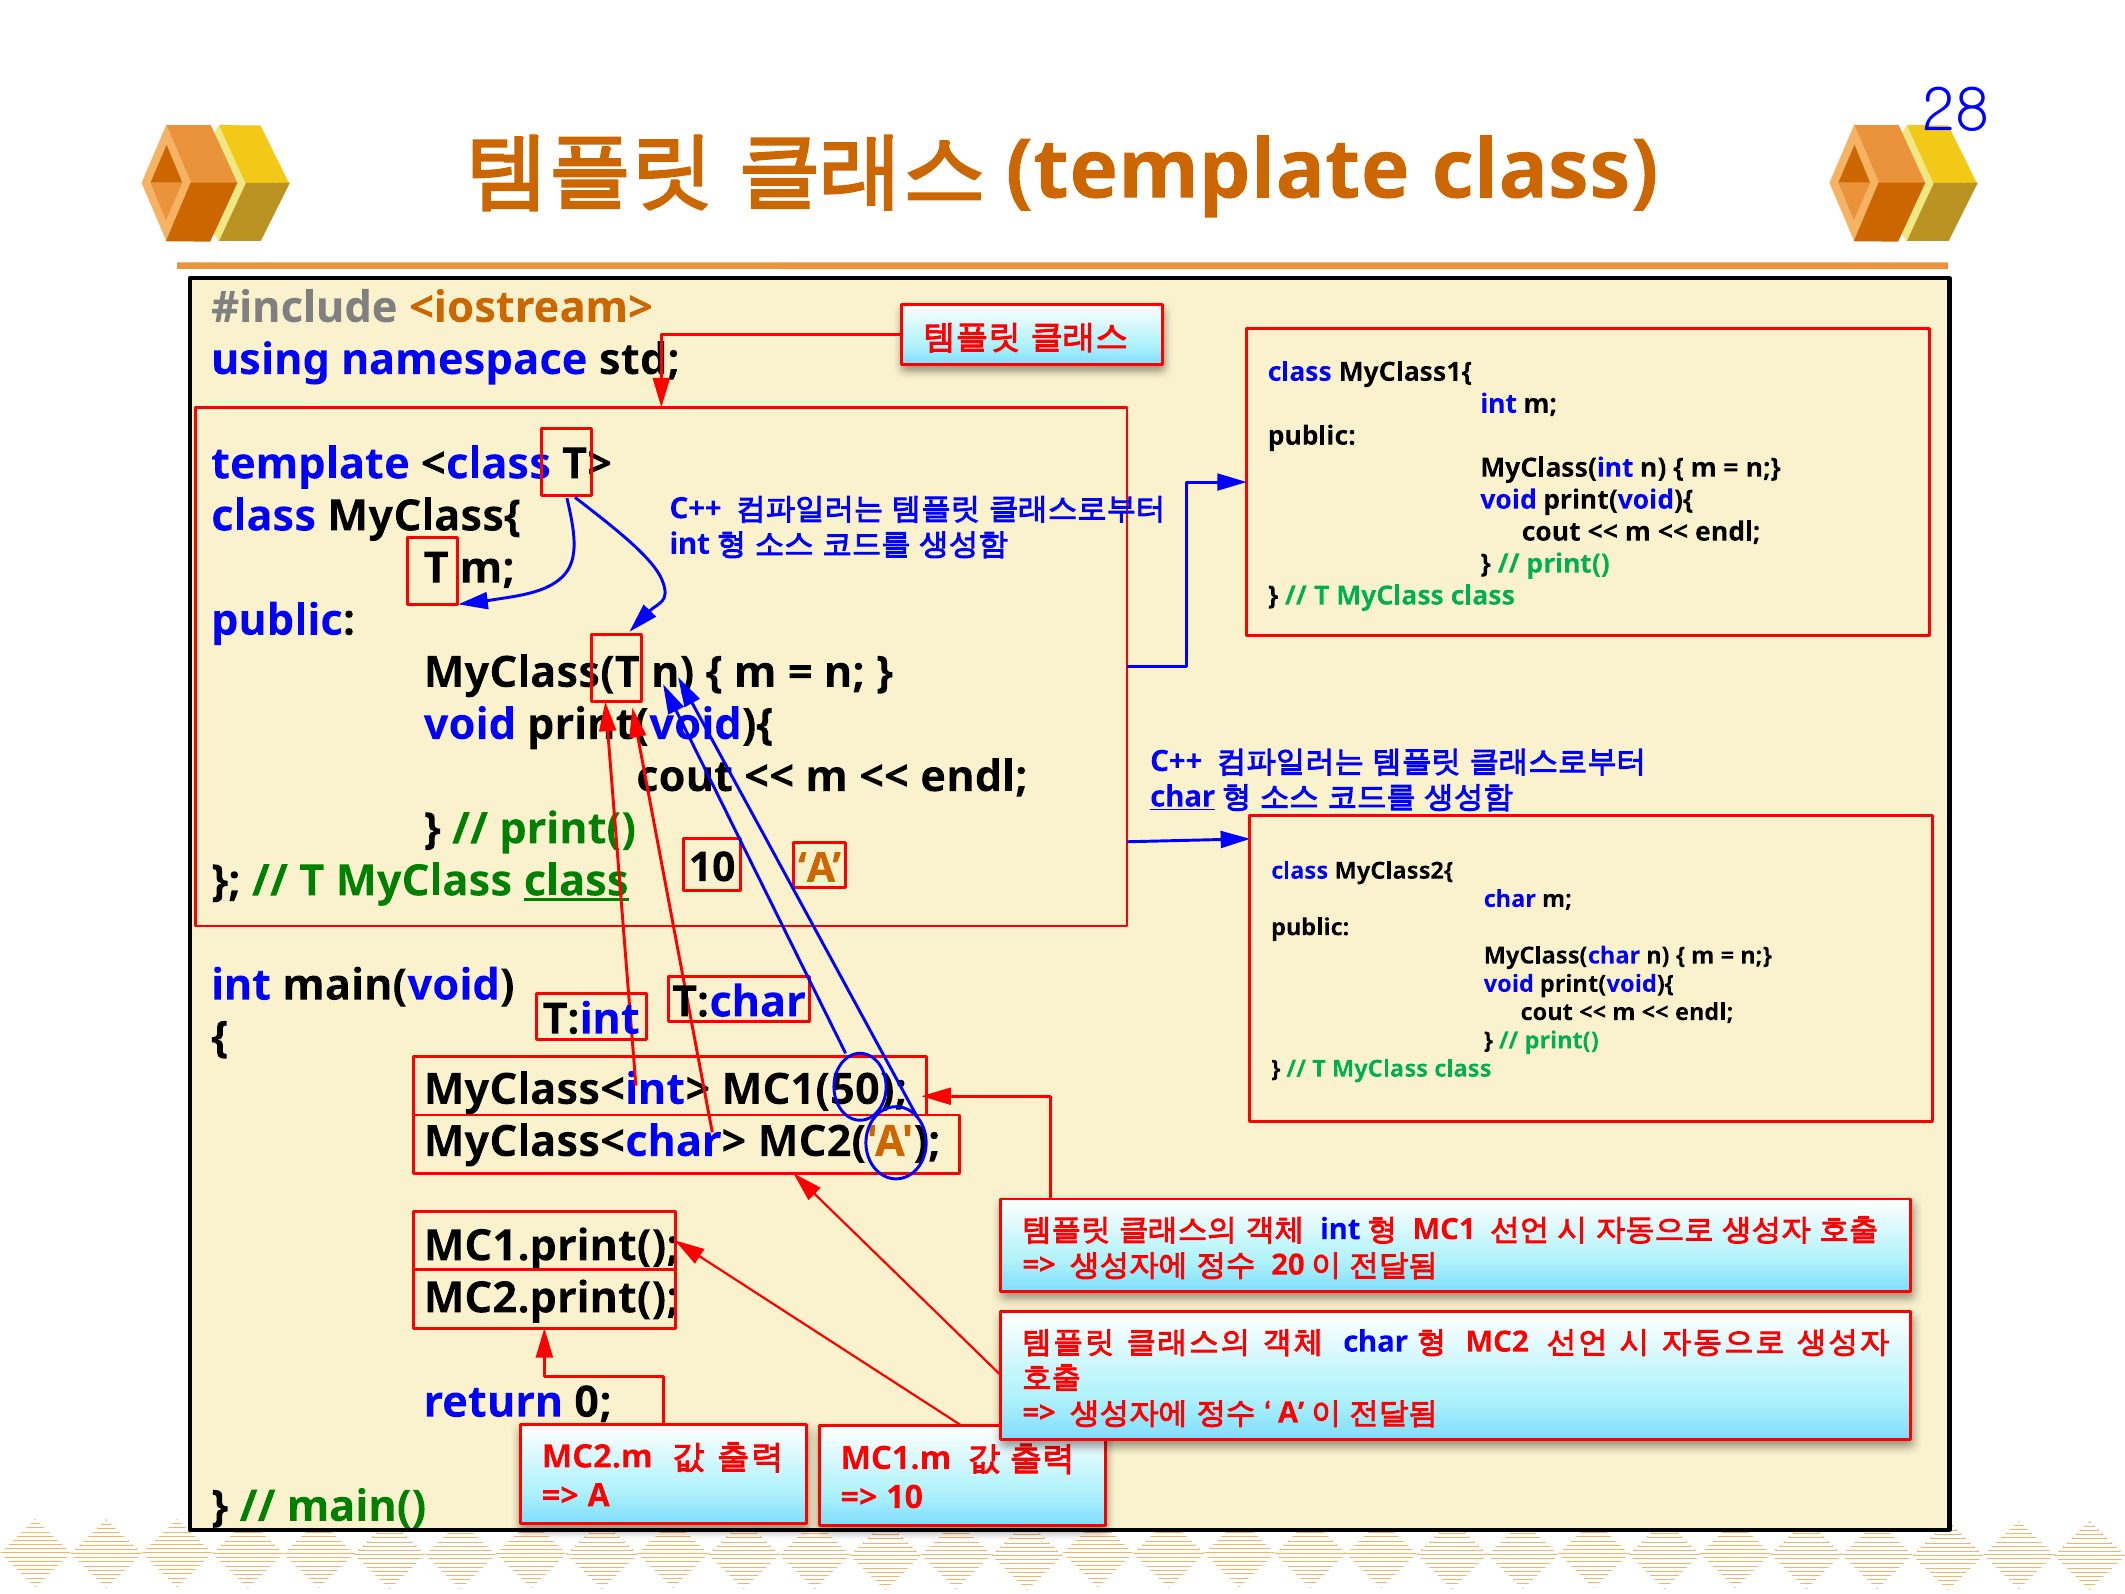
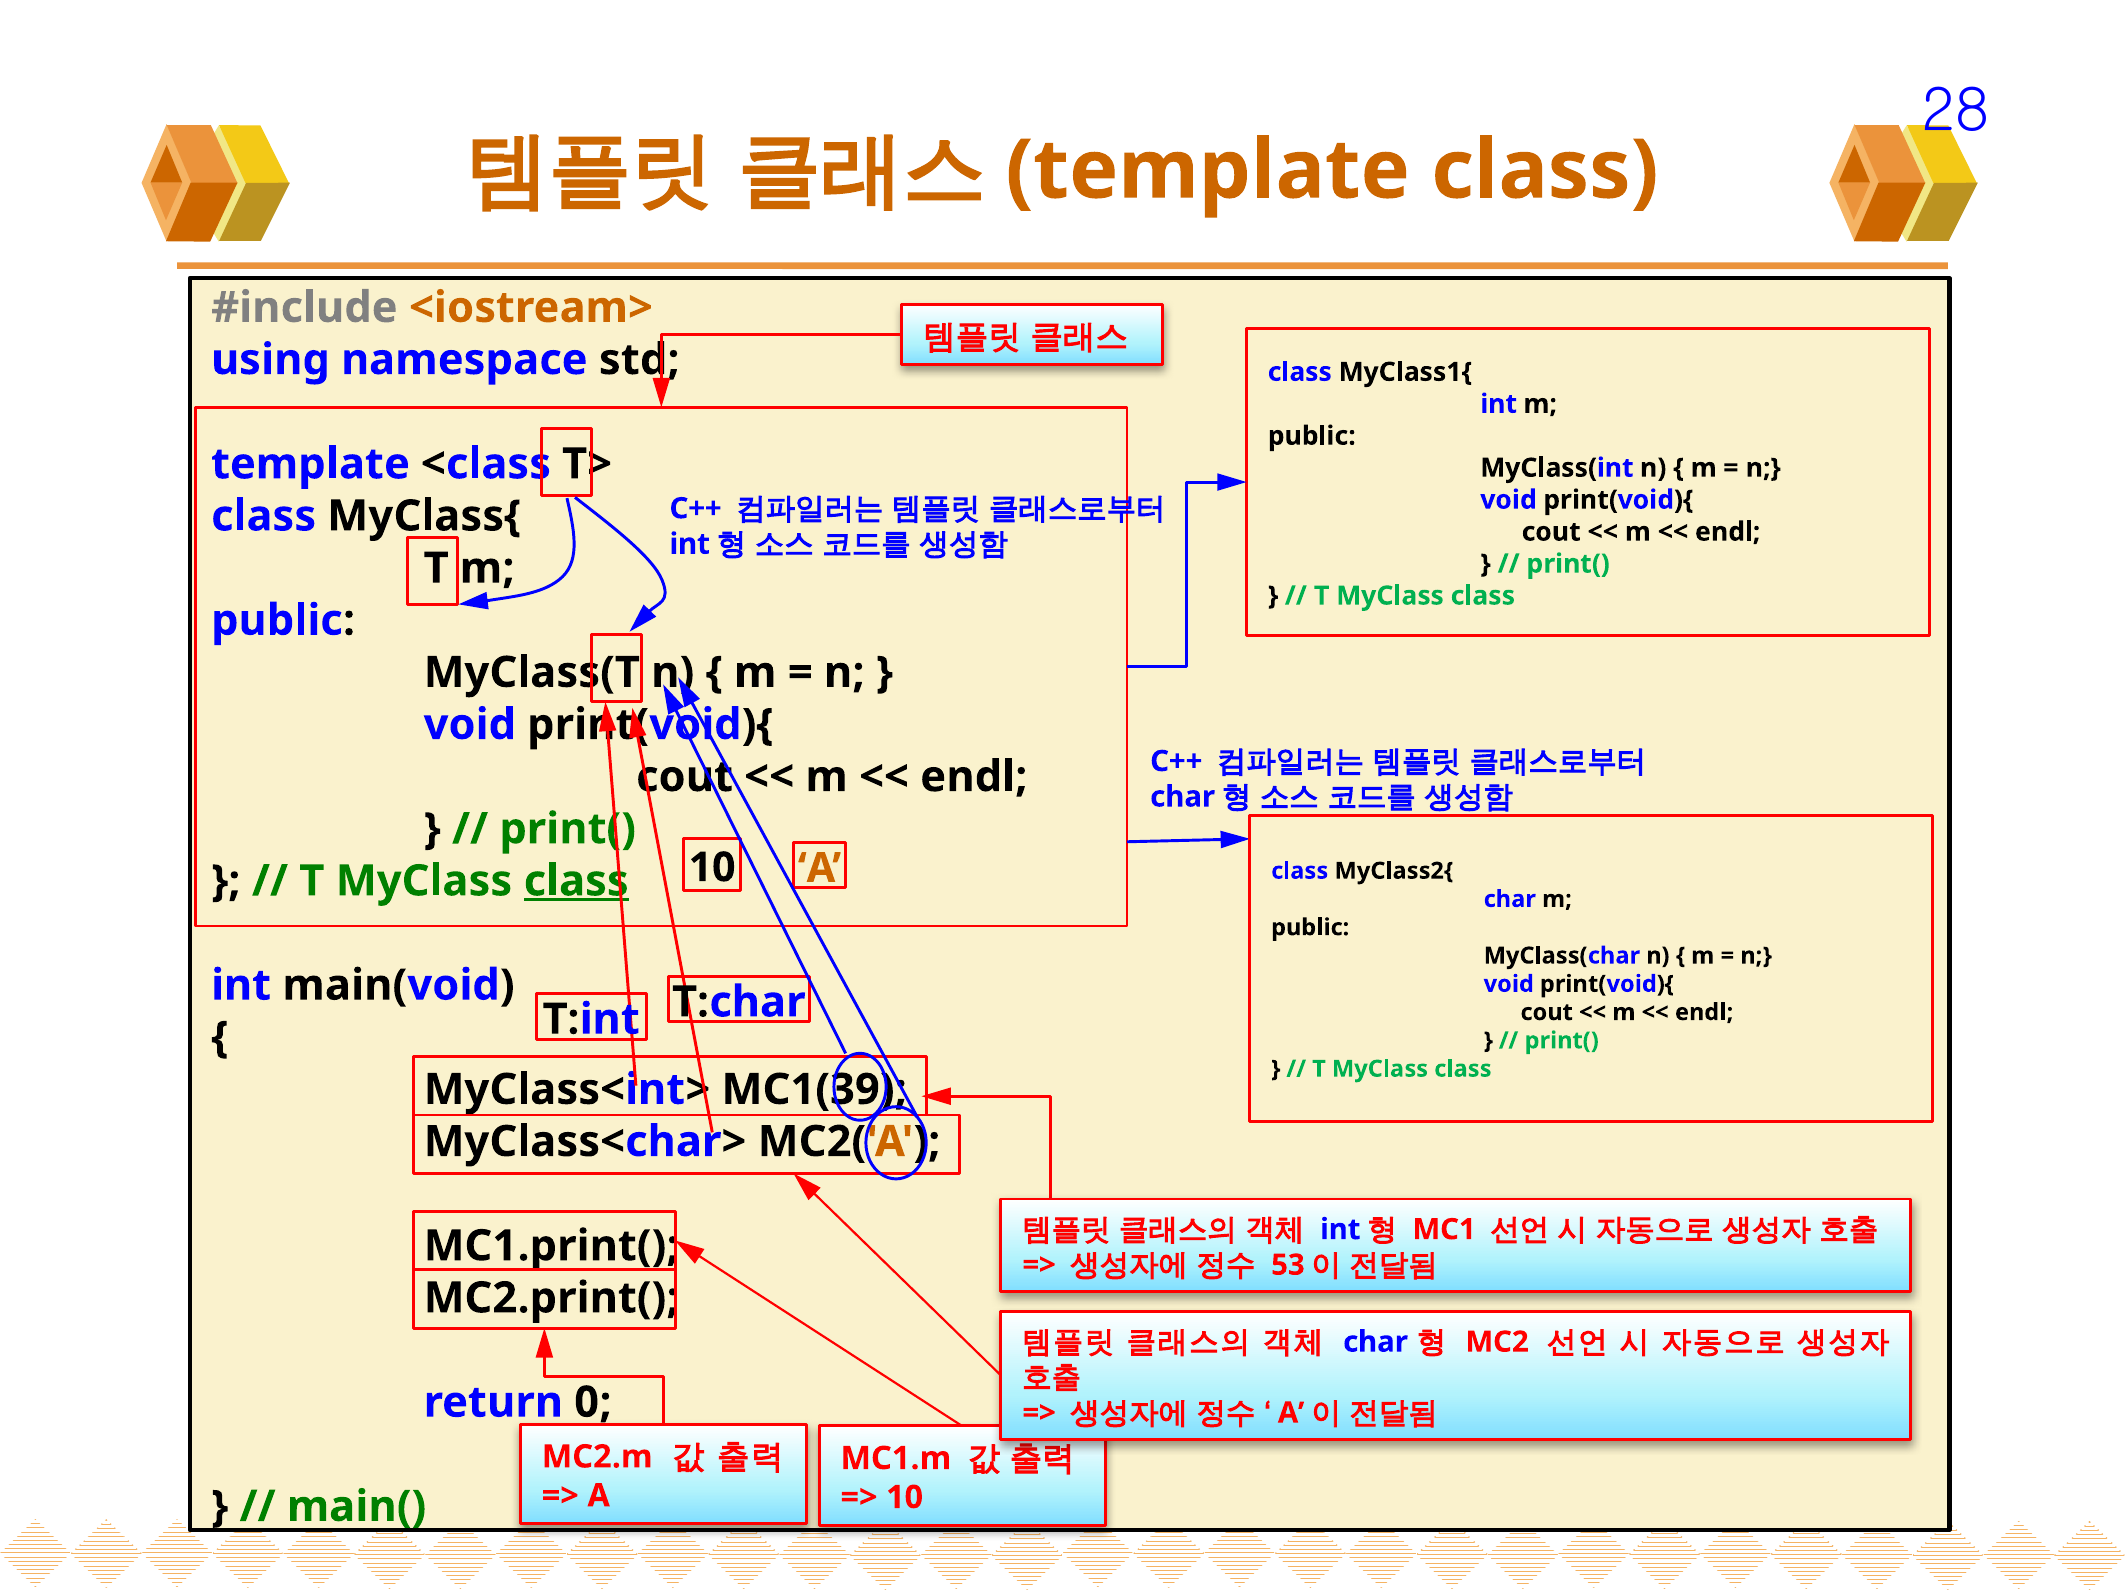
char at (1183, 797) underline: present -> none
MC1(50: MC1(50 -> MC1(39
20: 20 -> 53
